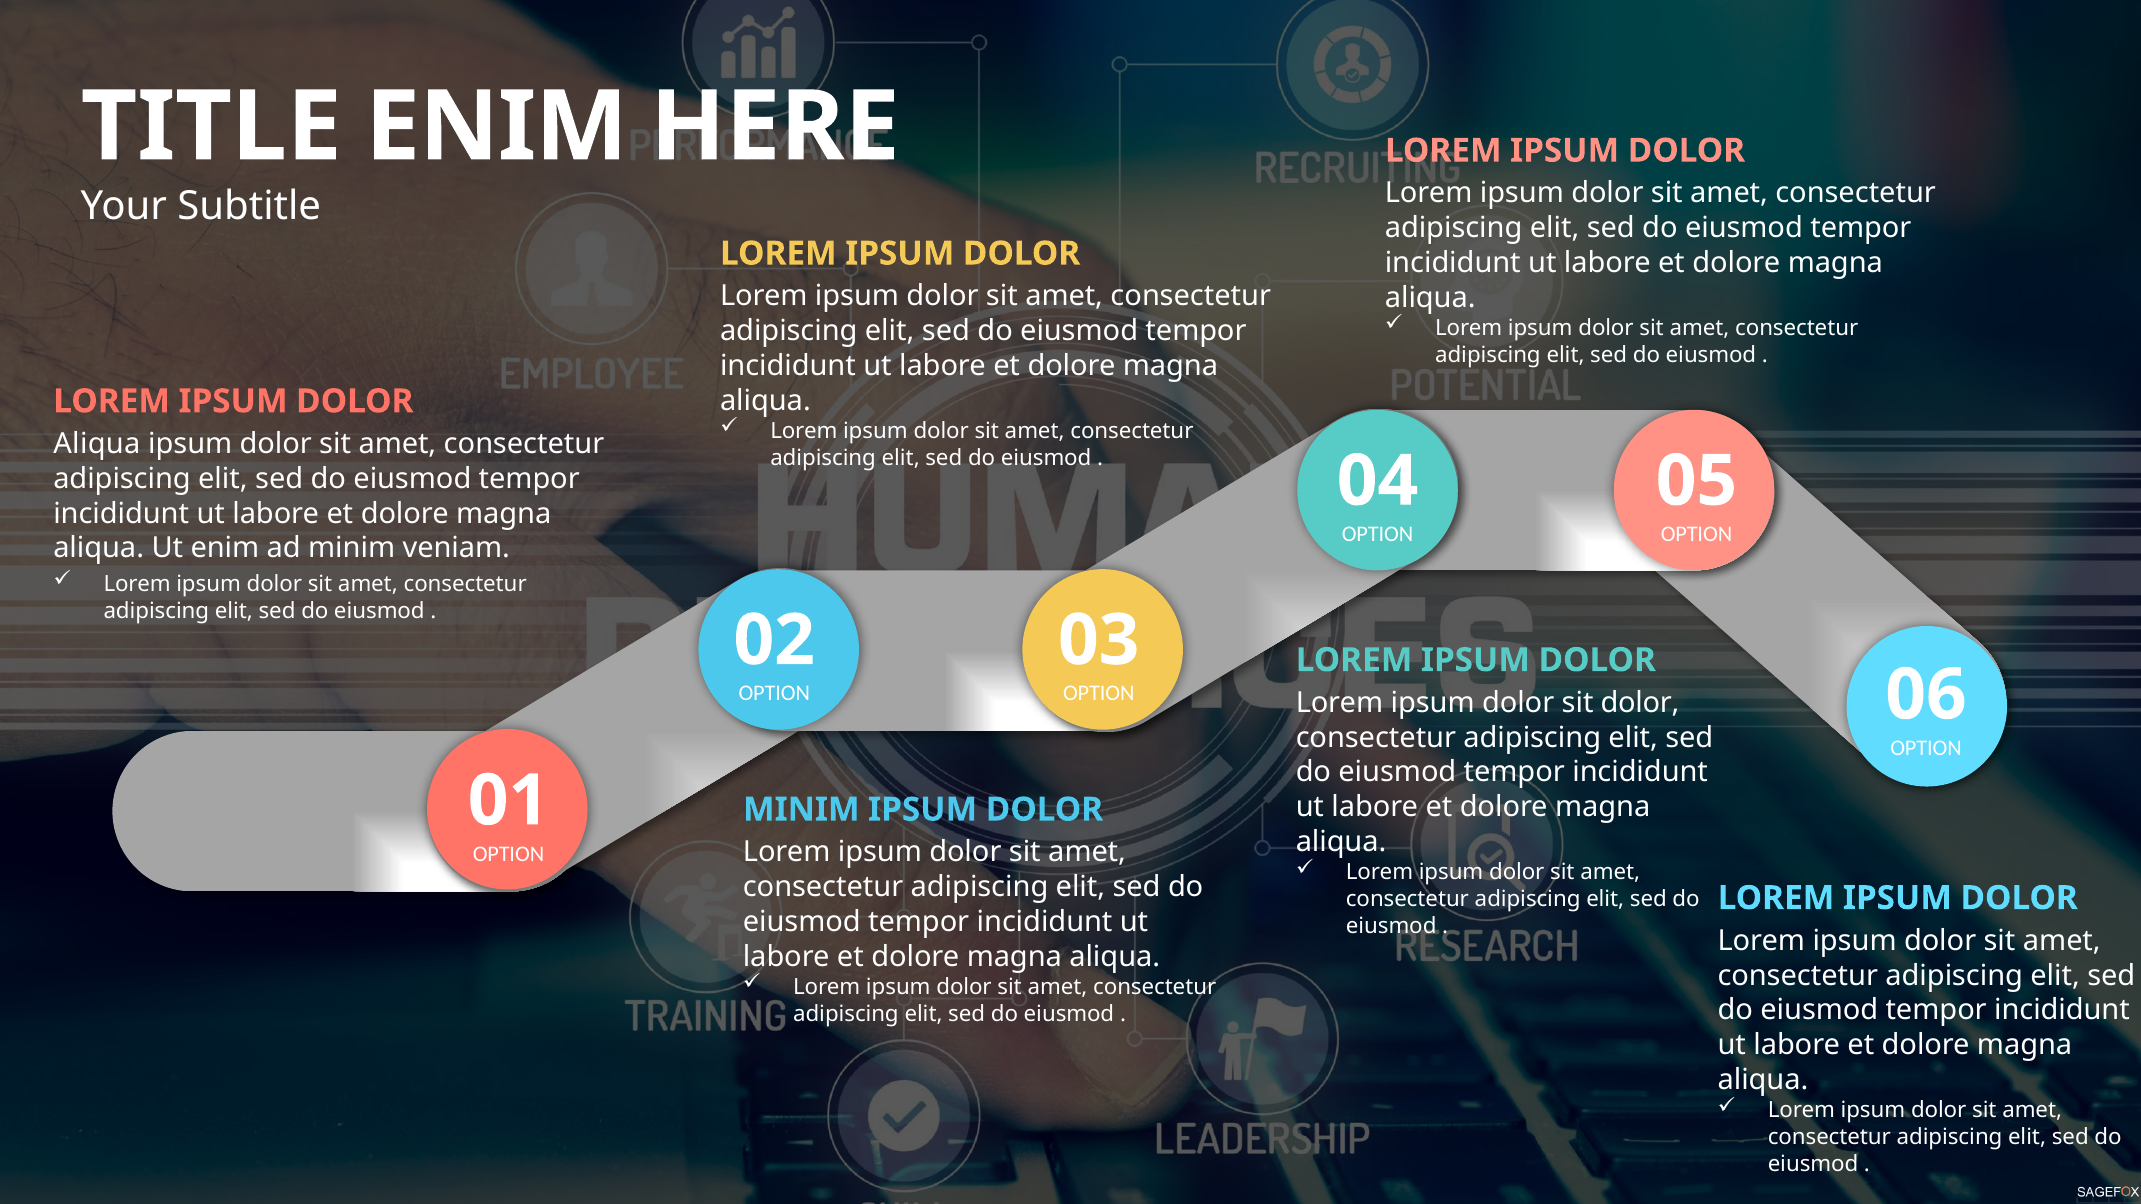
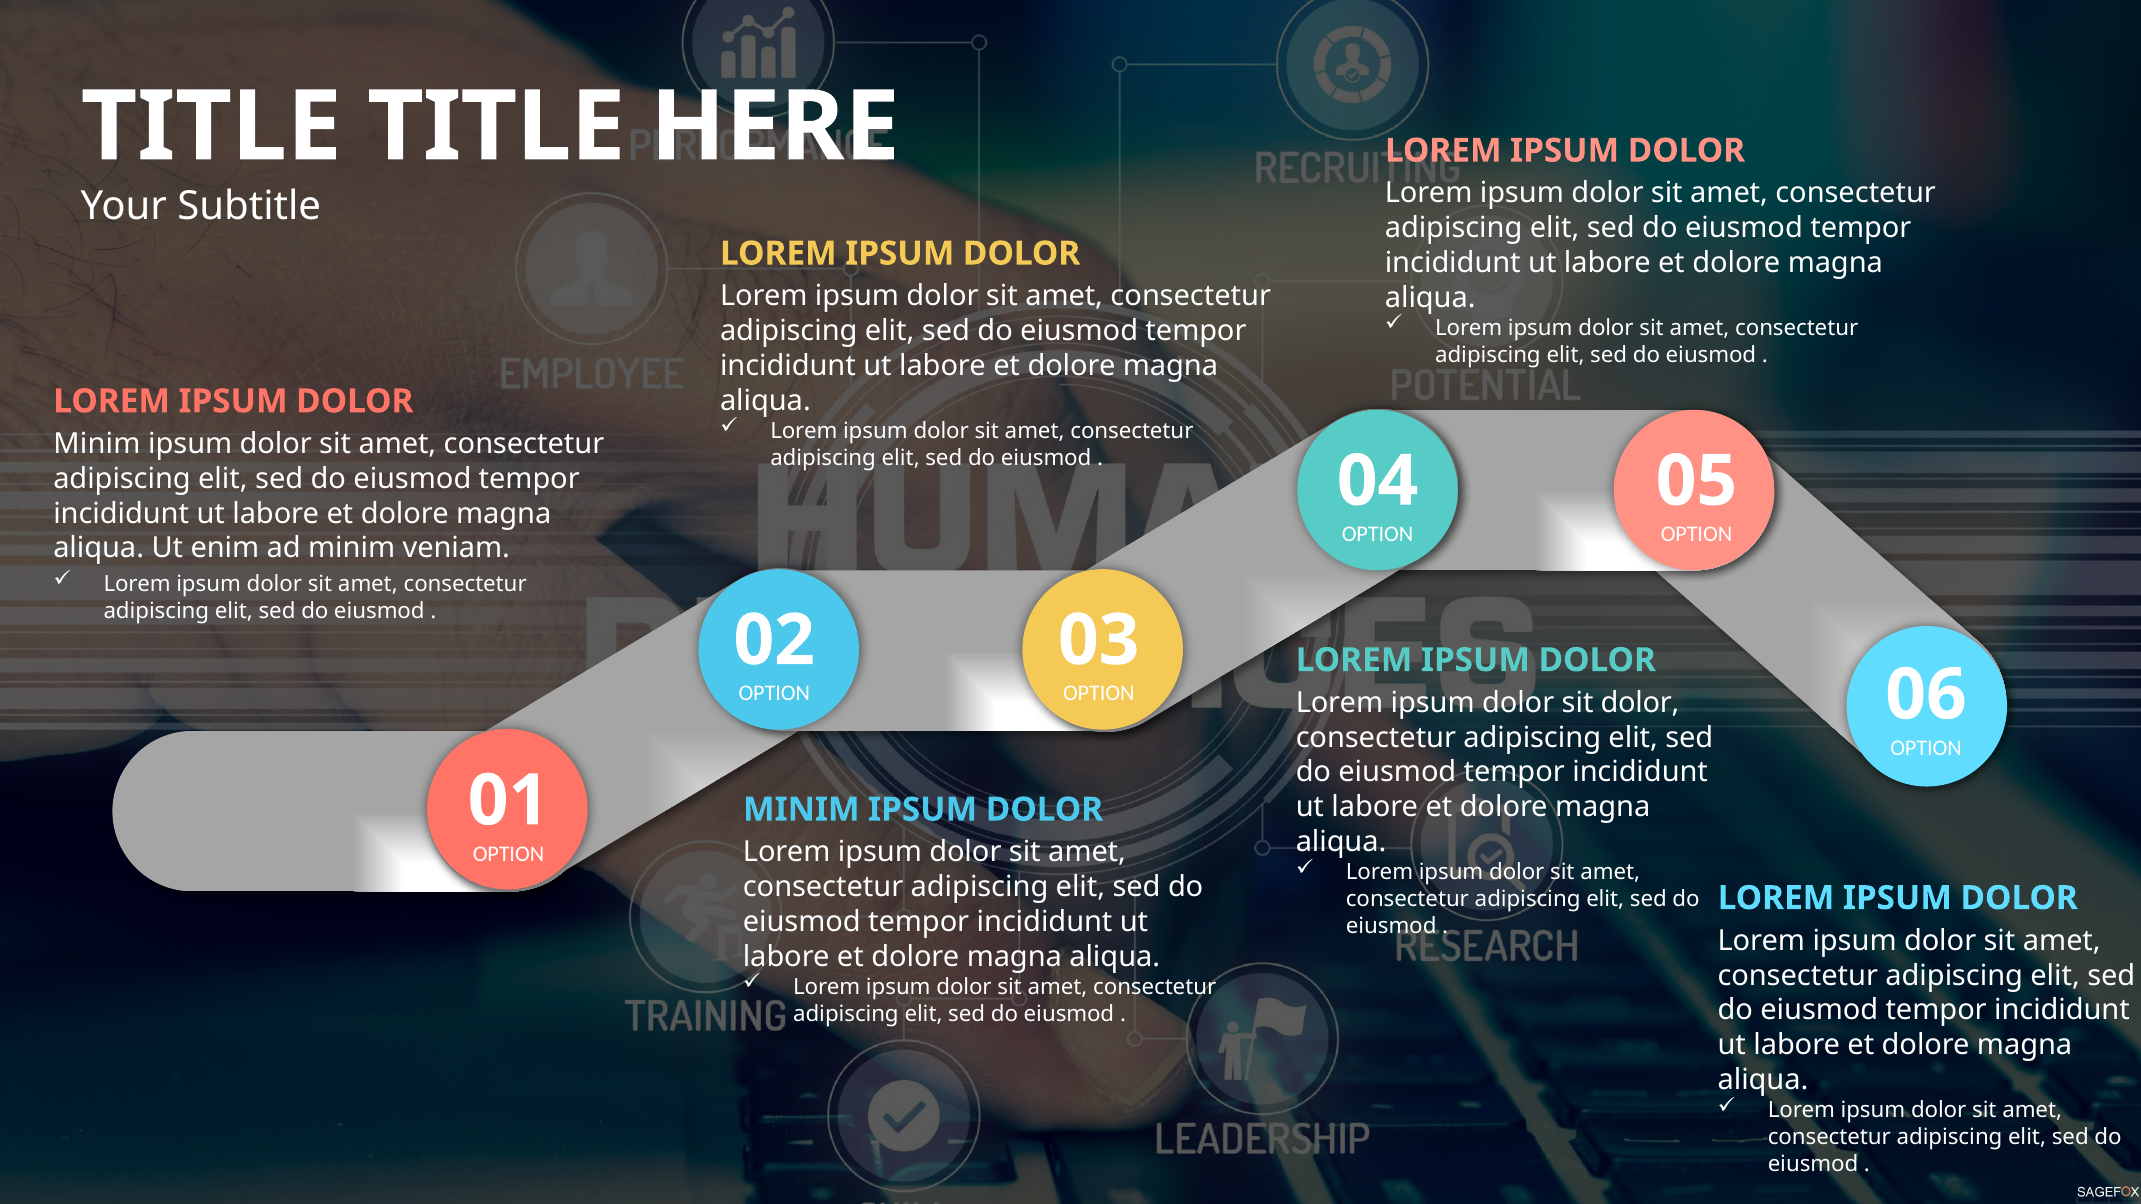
ENIM at (496, 127): ENIM -> TITLE
Aliqua at (97, 444): Aliqua -> Minim
